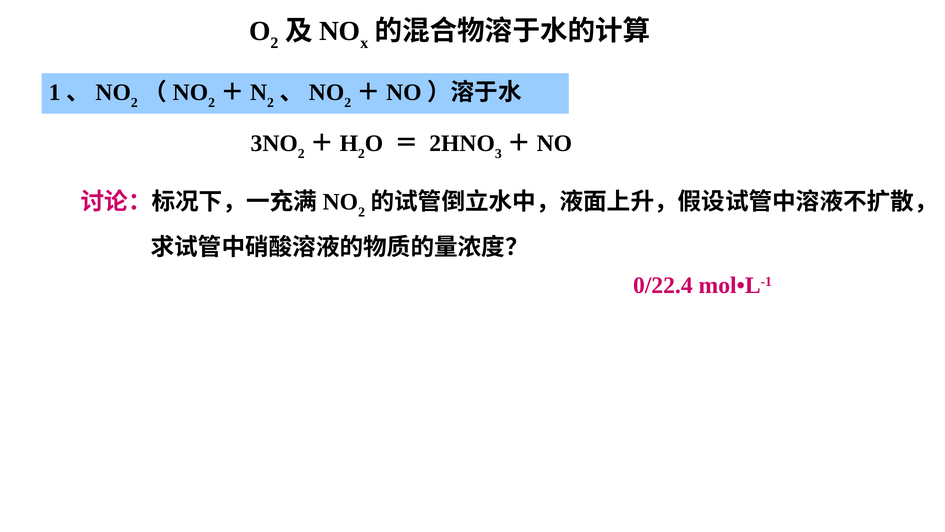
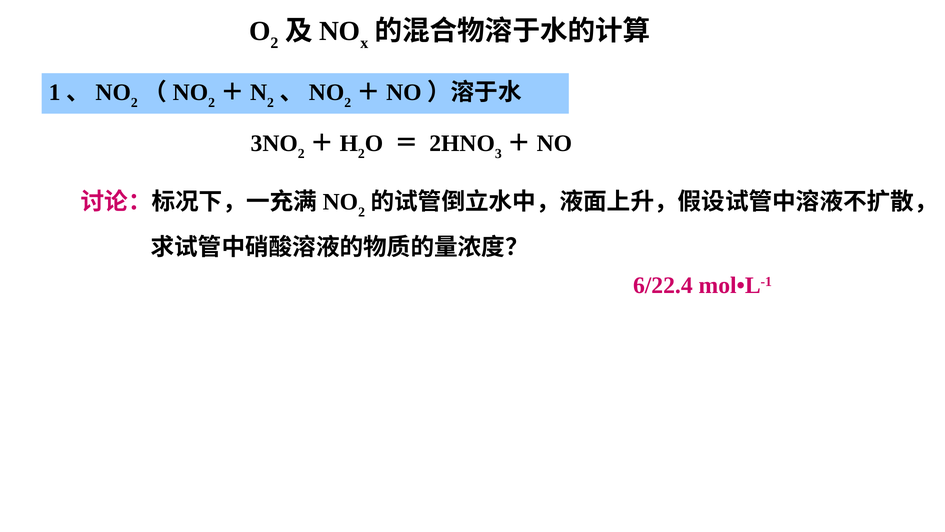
0/22.4: 0/22.4 -> 6/22.4
